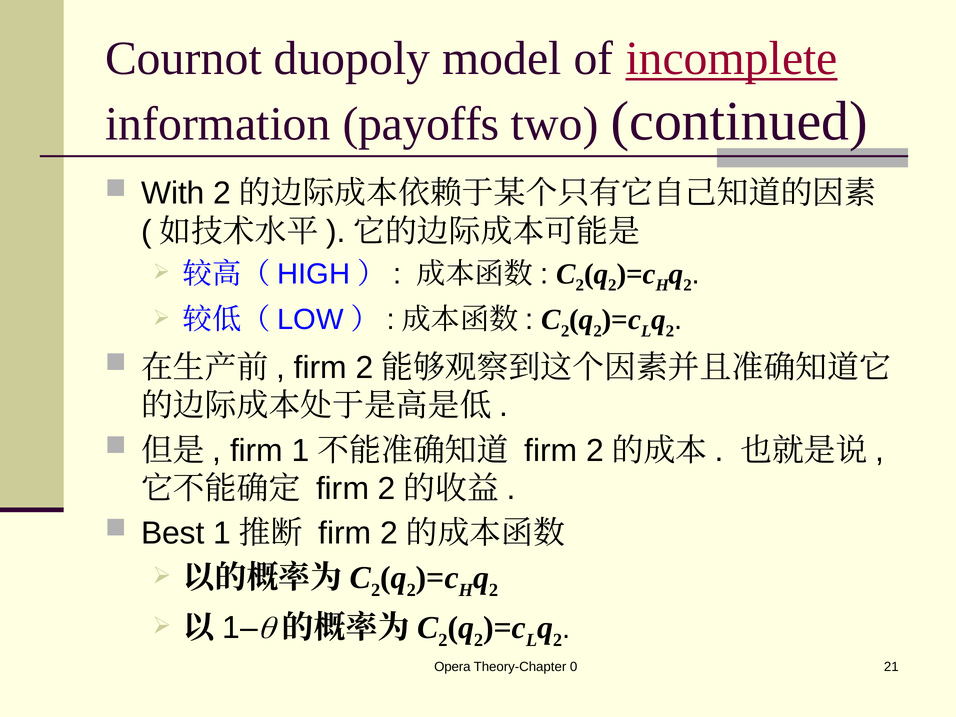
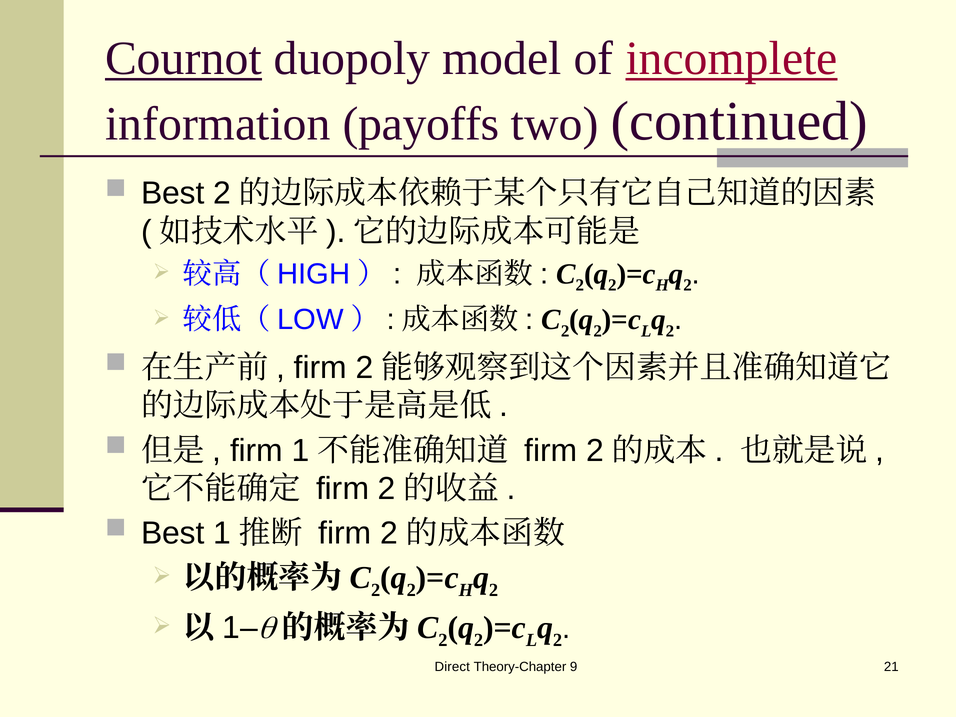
Cournot underline: none -> present
With at (173, 193): With -> Best
Opera: Opera -> Direct
0: 0 -> 9
